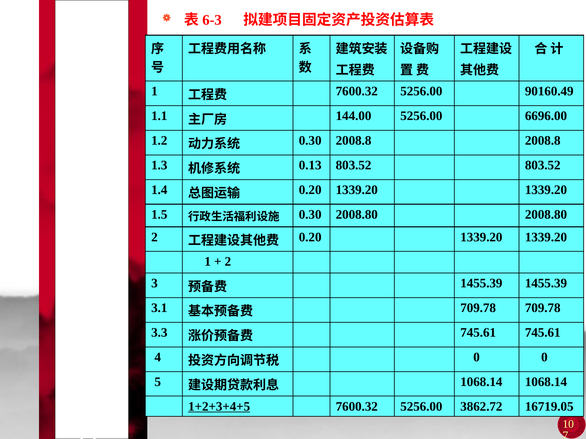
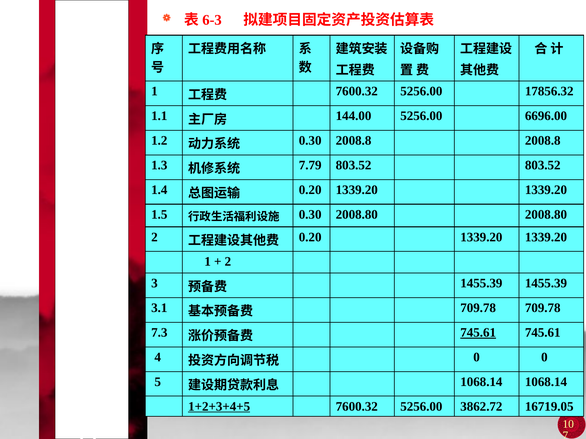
90160.49: 90160.49 -> 17856.32
0.13: 0.13 -> 7.79
3.3: 3.3 -> 7.3
745.61 at (478, 333) underline: none -> present
